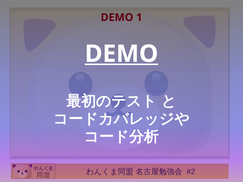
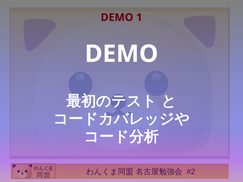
DEMO at (121, 54) underline: present -> none
